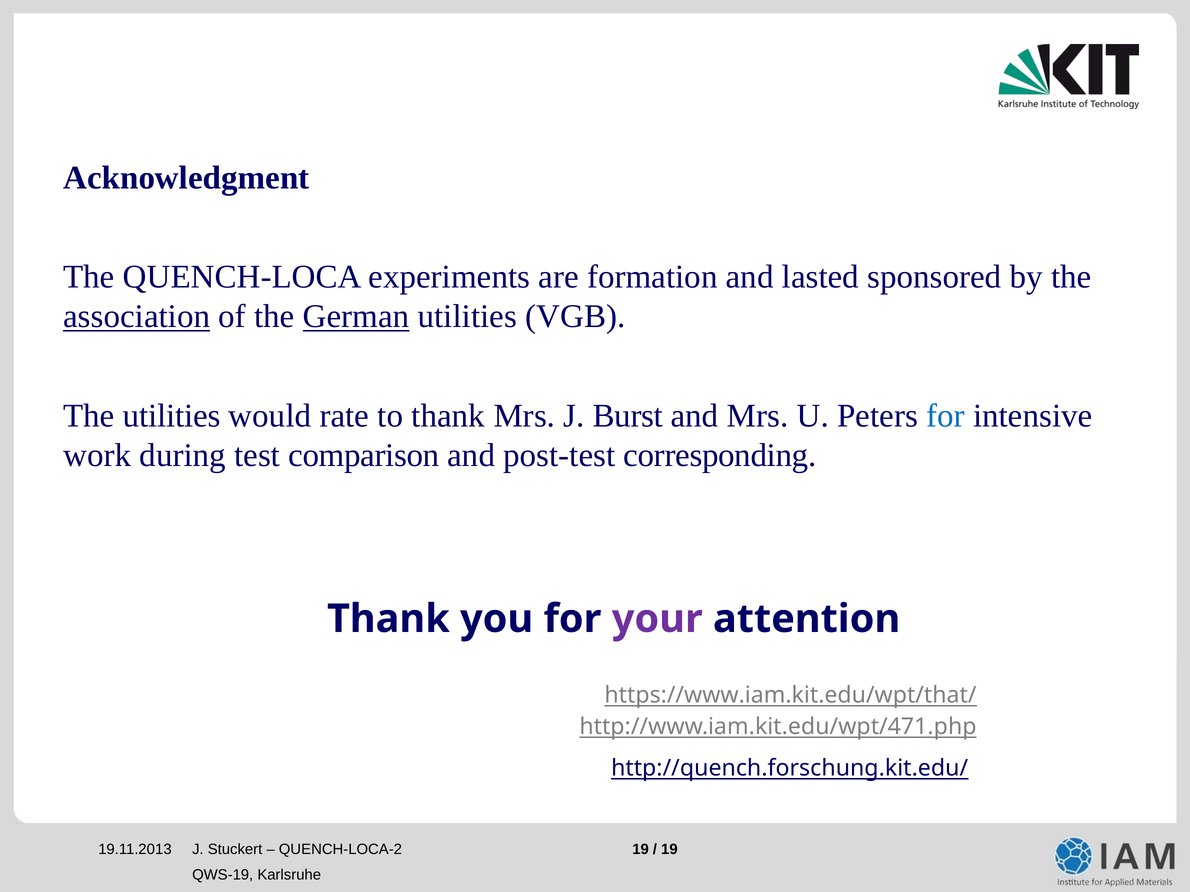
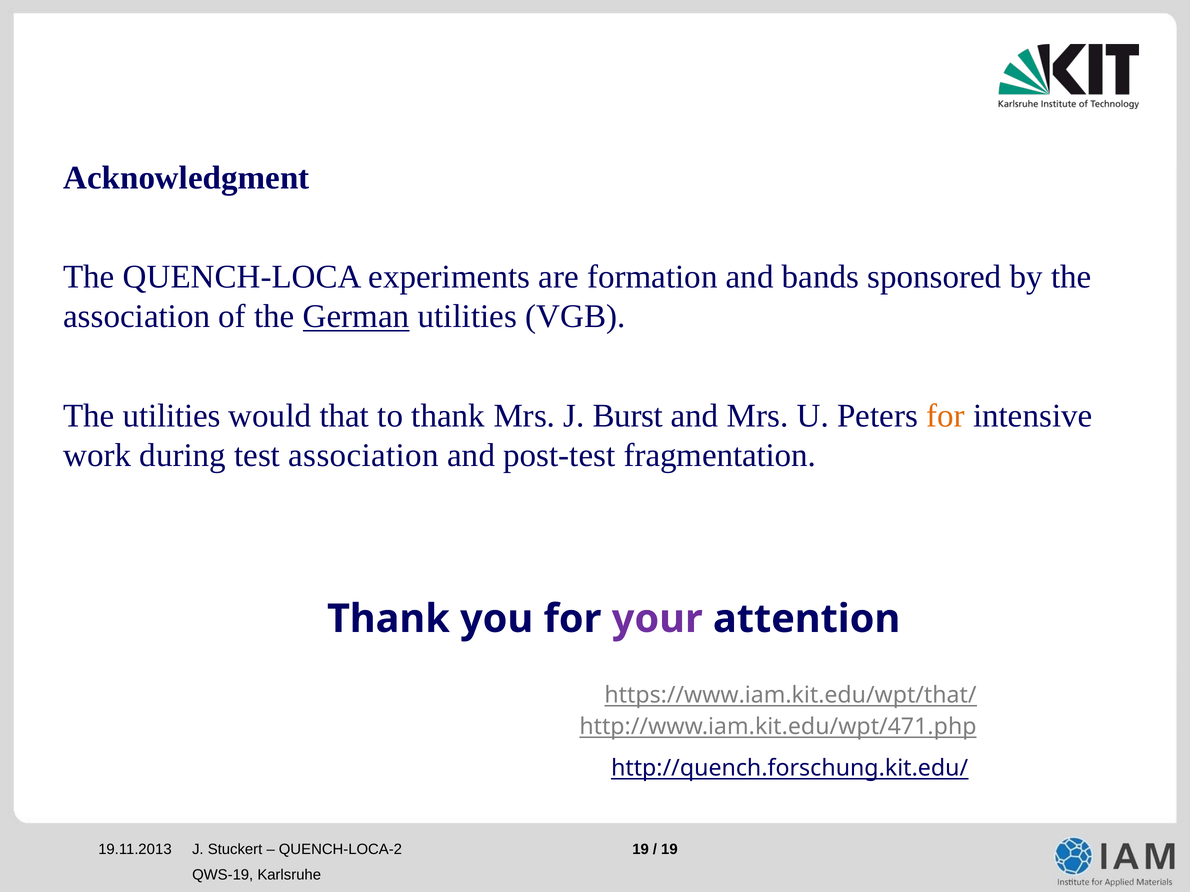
lasted: lasted -> bands
association at (137, 317) underline: present -> none
rate: rate -> that
for at (945, 416) colour: blue -> orange
test comparison: comparison -> association
corresponding: corresponding -> fragmentation
